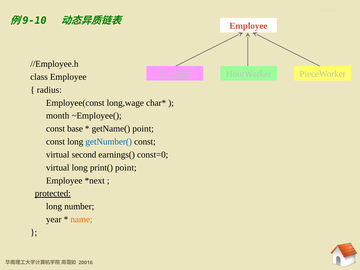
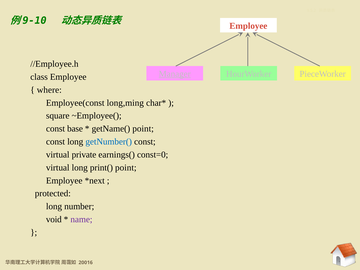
radius: radius -> where
long,wage: long,wage -> long,ming
month: month -> square
second: second -> private
protected underline: present -> none
year: year -> void
name colour: orange -> purple
